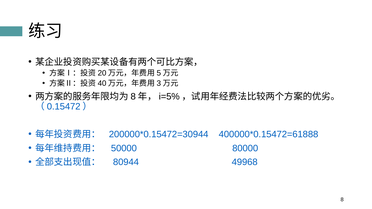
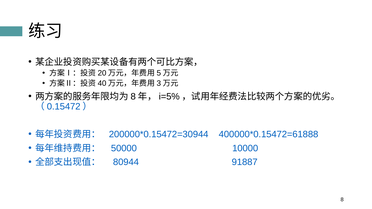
80000: 80000 -> 10000
49968: 49968 -> 91887
